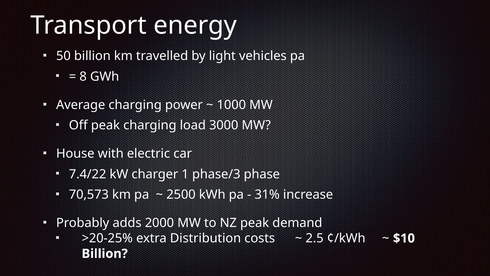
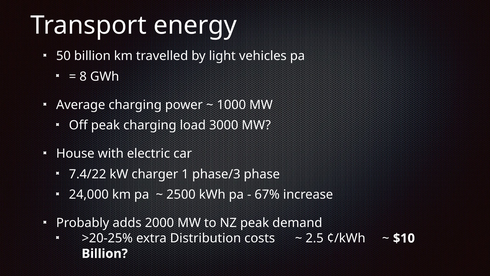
70,573: 70,573 -> 24,000
31%: 31% -> 67%
